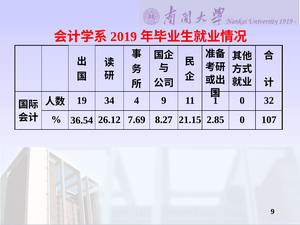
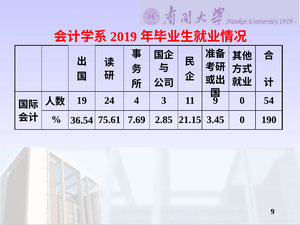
34: 34 -> 24
4 9: 9 -> 3
11 1: 1 -> 9
32: 32 -> 54
26.12: 26.12 -> 75.61
8.27: 8.27 -> 2.85
2.85: 2.85 -> 3.45
107: 107 -> 190
